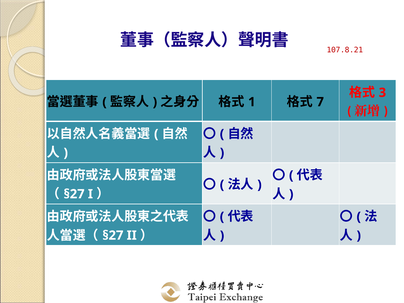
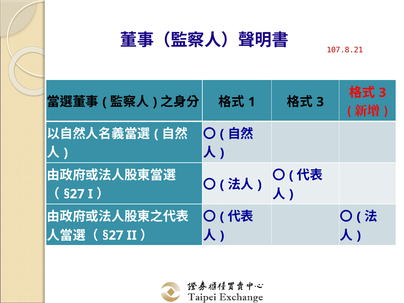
7 at (320, 102): 7 -> 3
